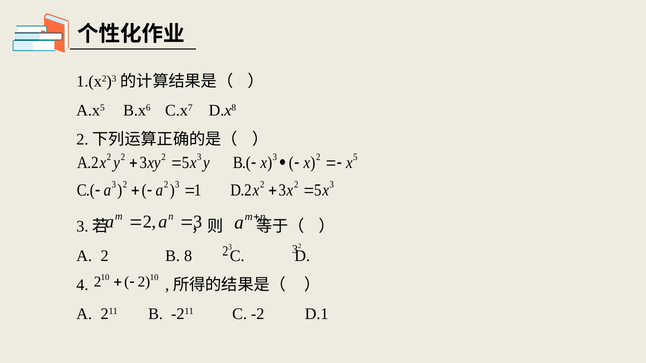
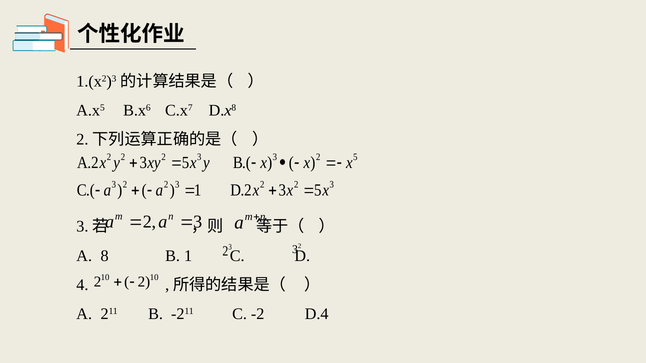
2 at (105, 256): 2 -> 8
B 8: 8 -> 1
D.1: D.1 -> D.4
